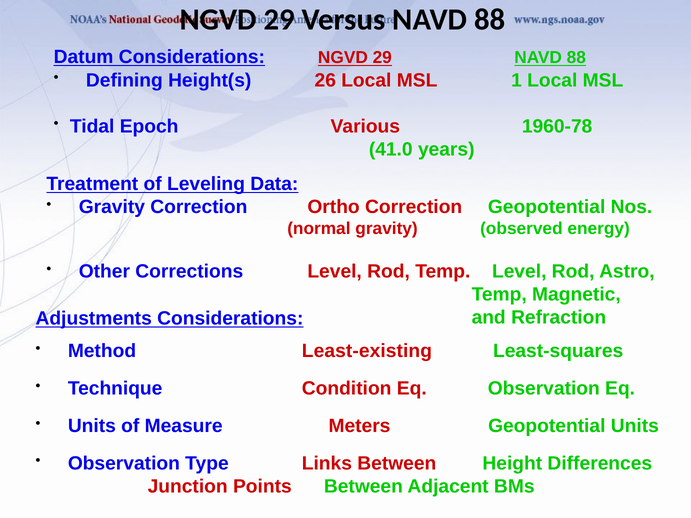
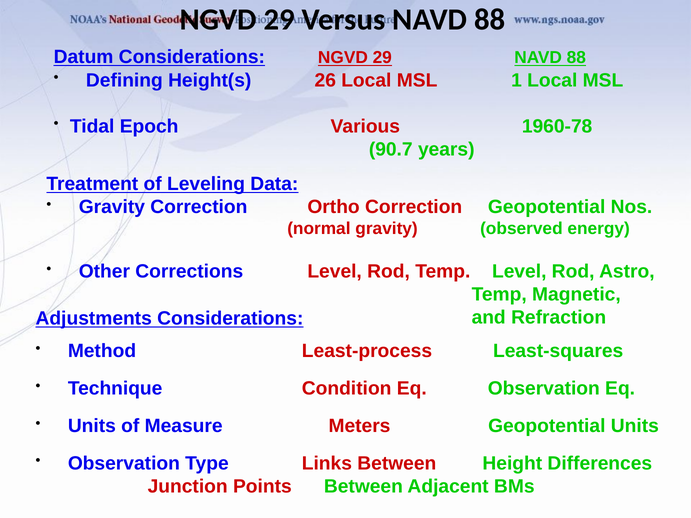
41.0: 41.0 -> 90.7
Least-existing: Least-existing -> Least-process
